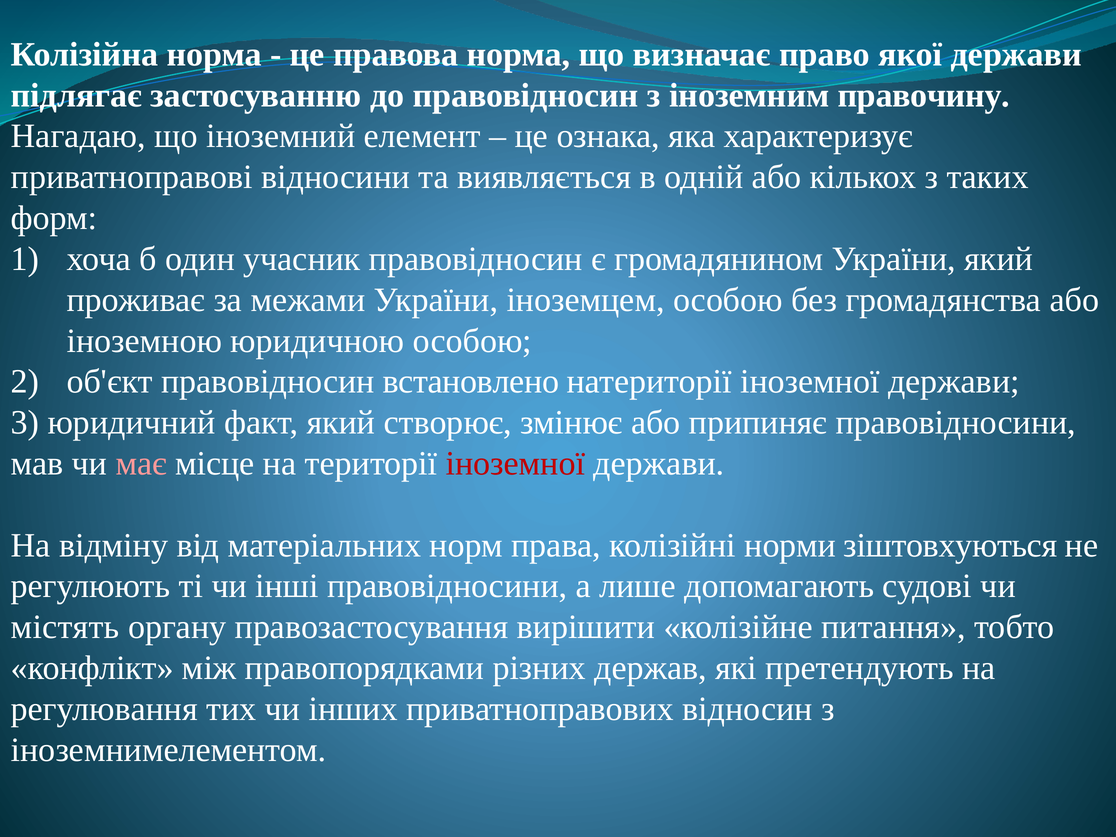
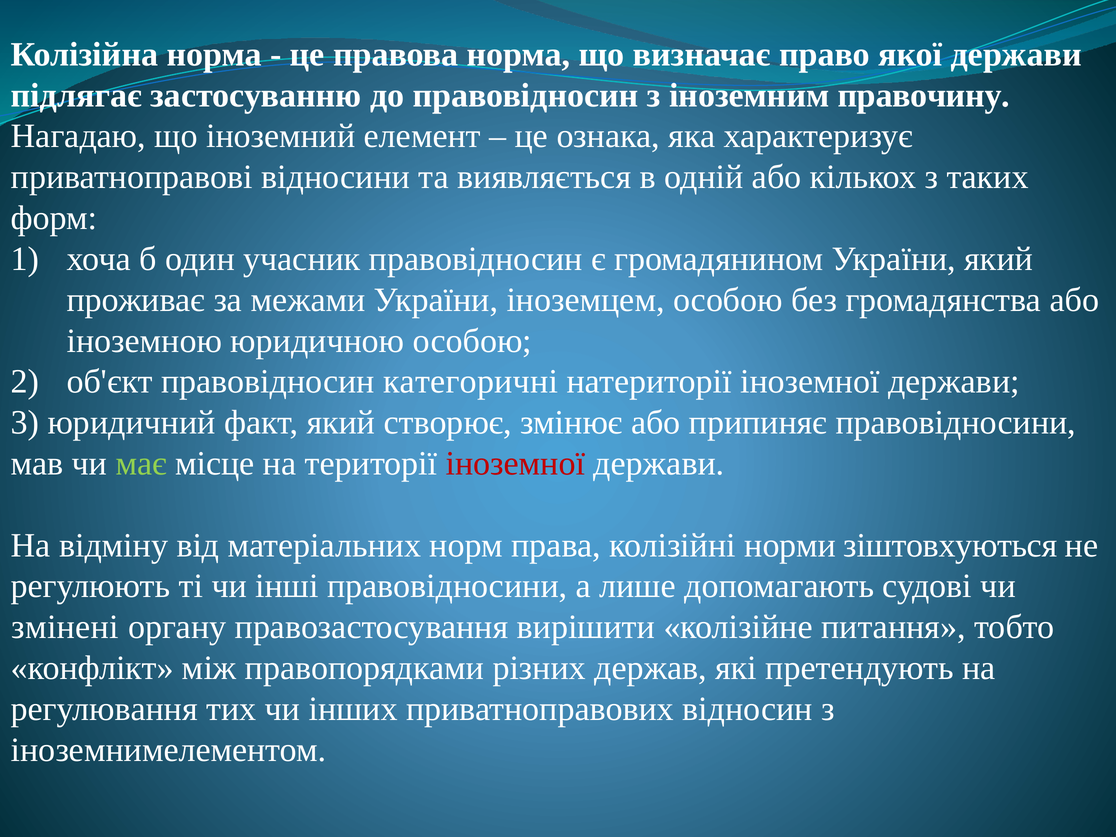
встановлено: встановлено -> категоричні
має colour: pink -> light green
містять: містять -> змінені
